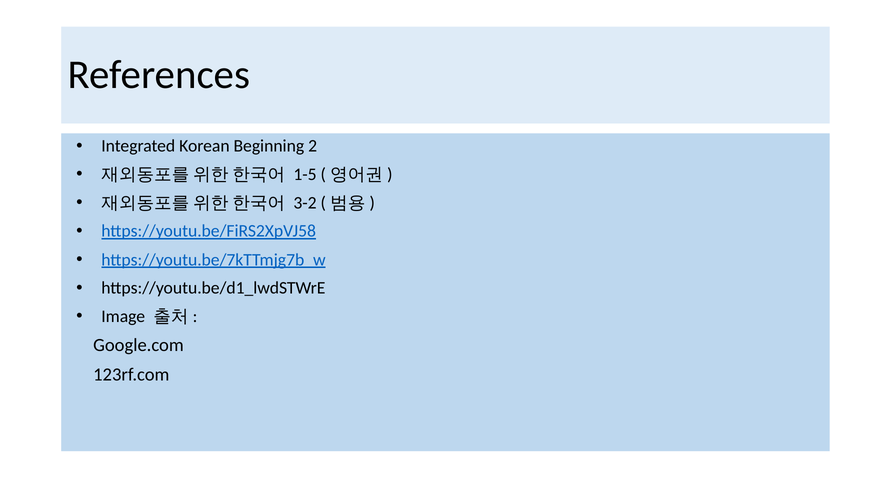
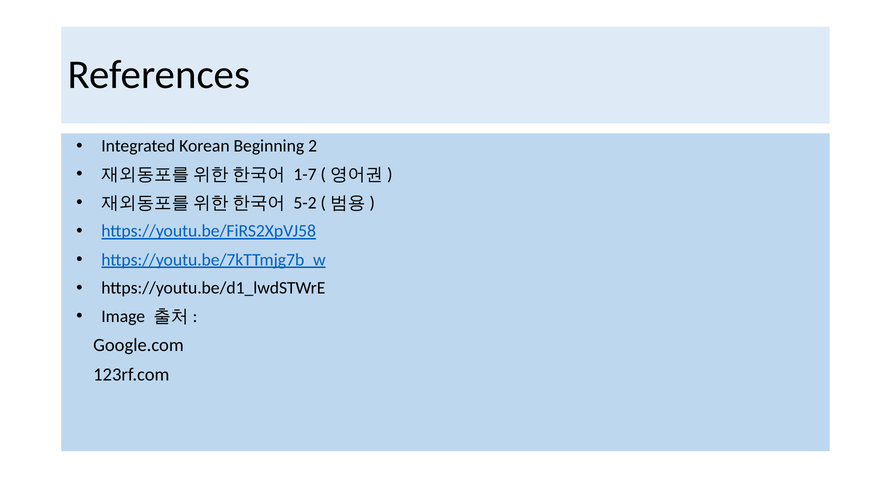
1-5: 1-5 -> 1-7
3-2: 3-2 -> 5-2
